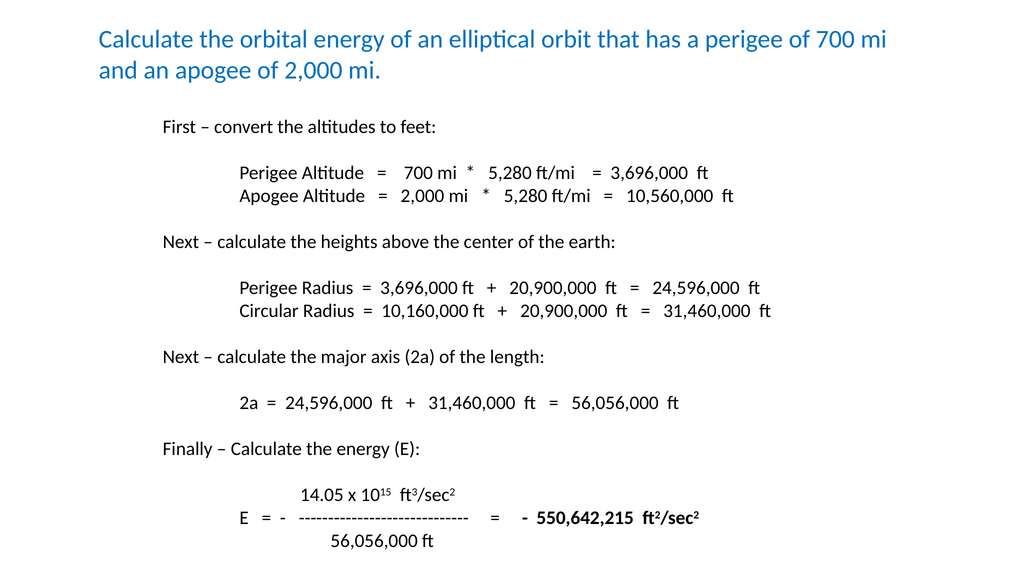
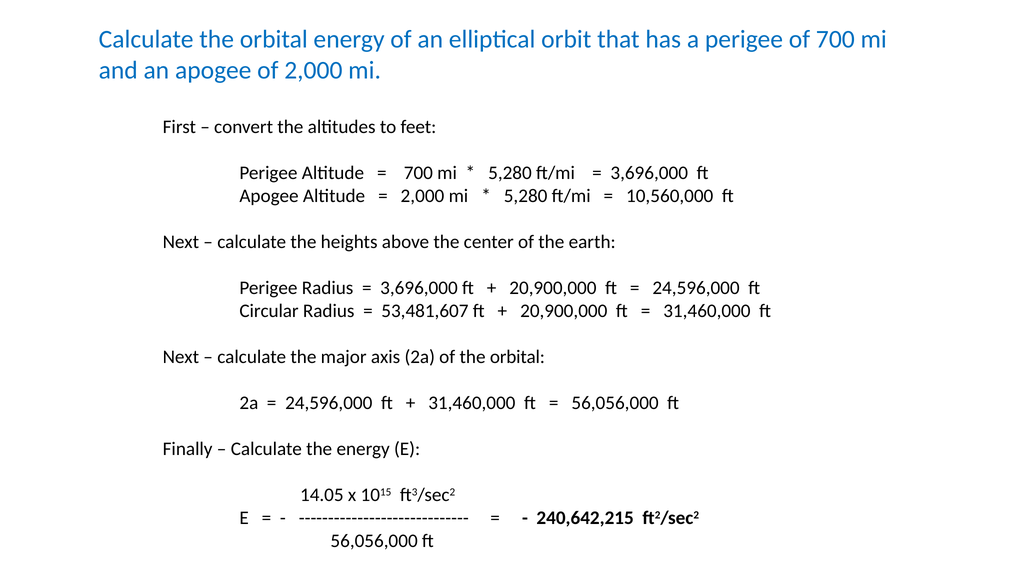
10,160,000: 10,160,000 -> 53,481,607
of the length: length -> orbital
550,642,215: 550,642,215 -> 240,642,215
